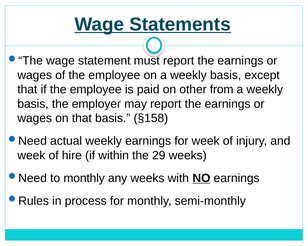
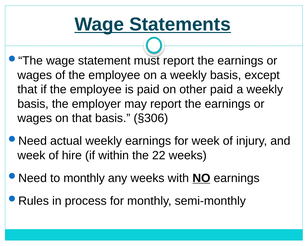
other from: from -> paid
§158: §158 -> §306
29: 29 -> 22
